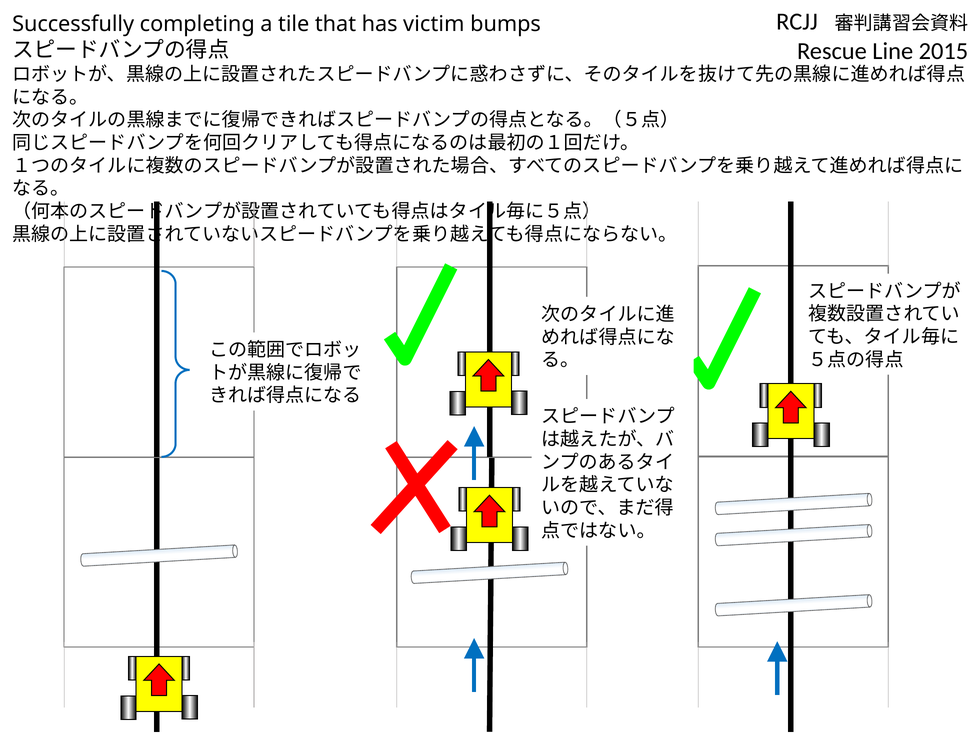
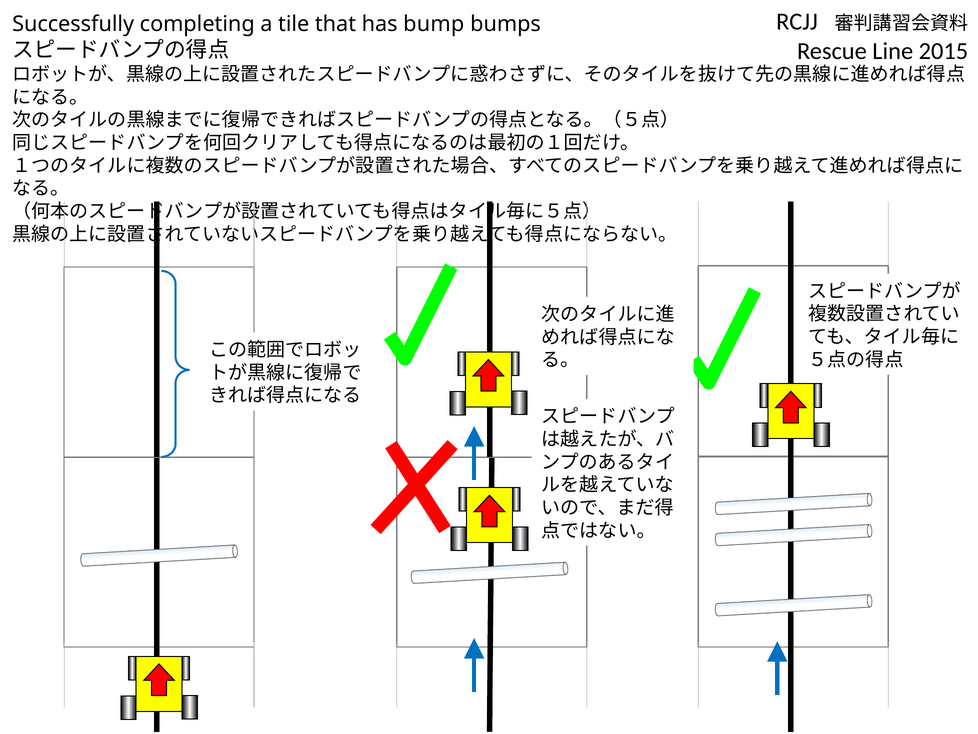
victim: victim -> bump
